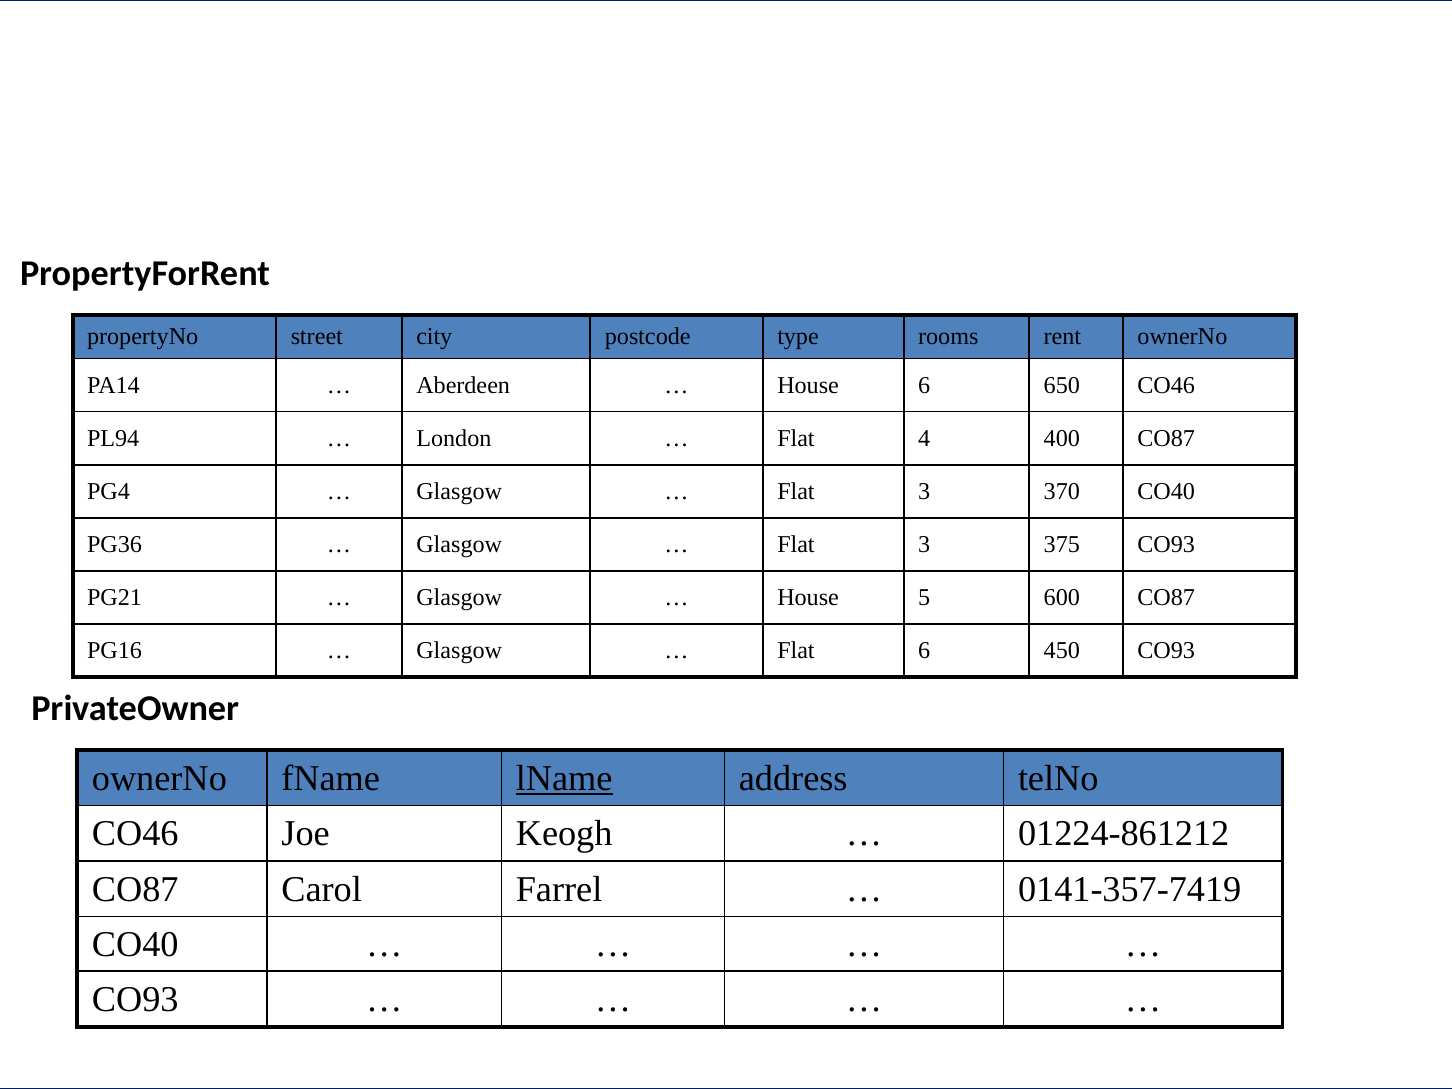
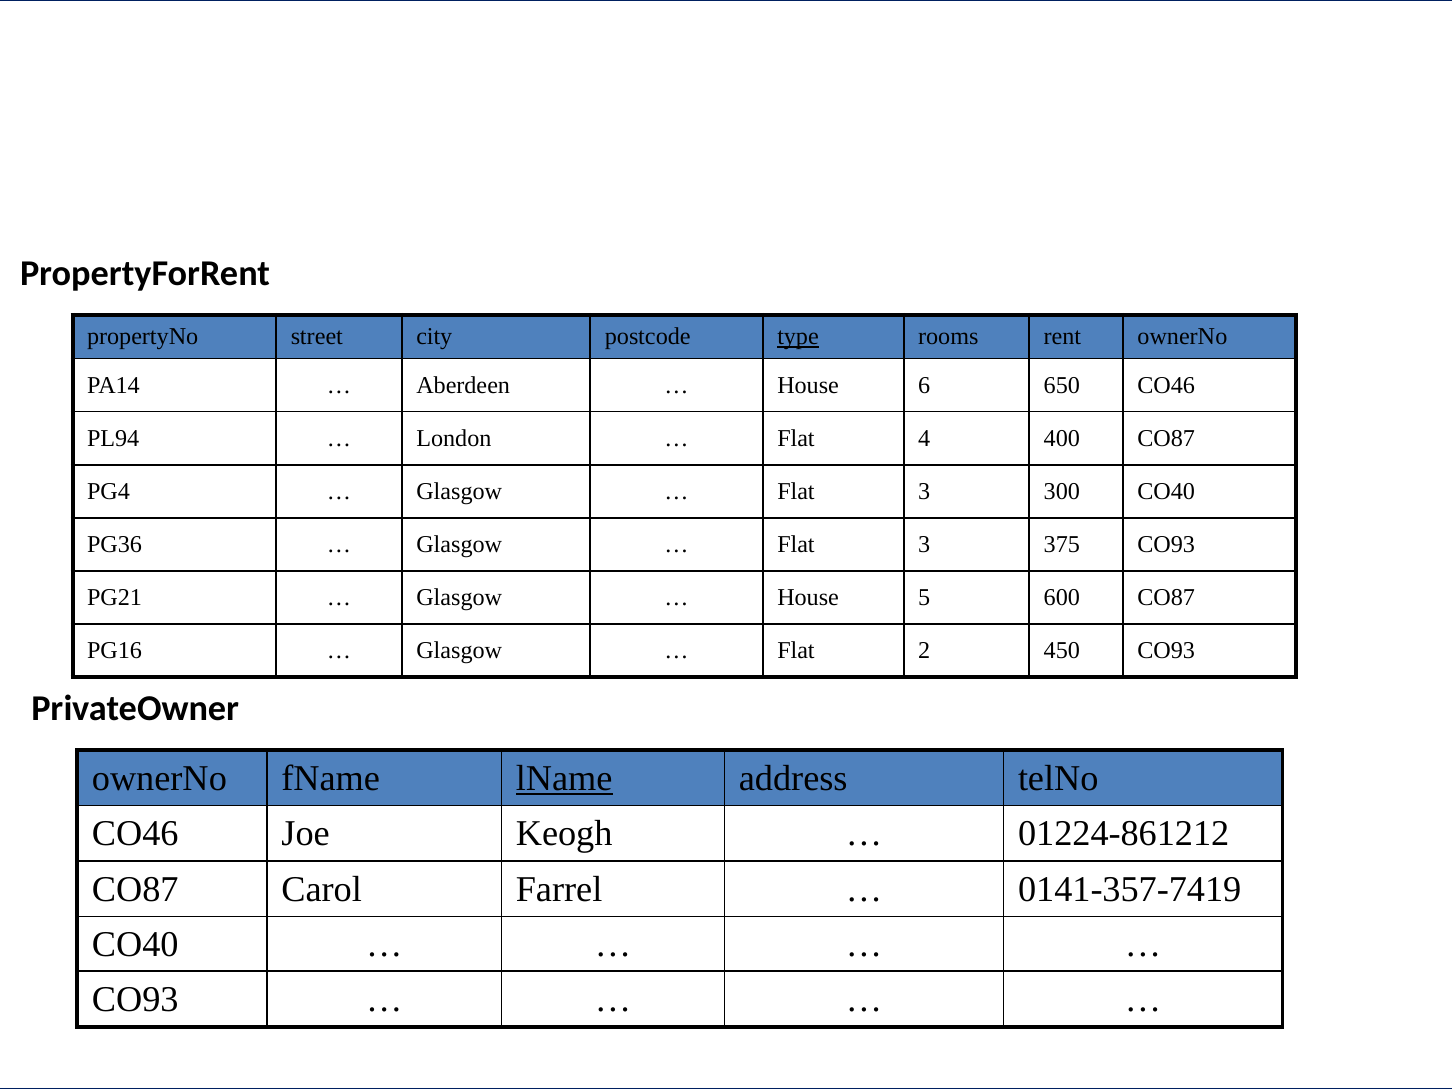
type underline: none -> present
370: 370 -> 300
Flat 6: 6 -> 2
